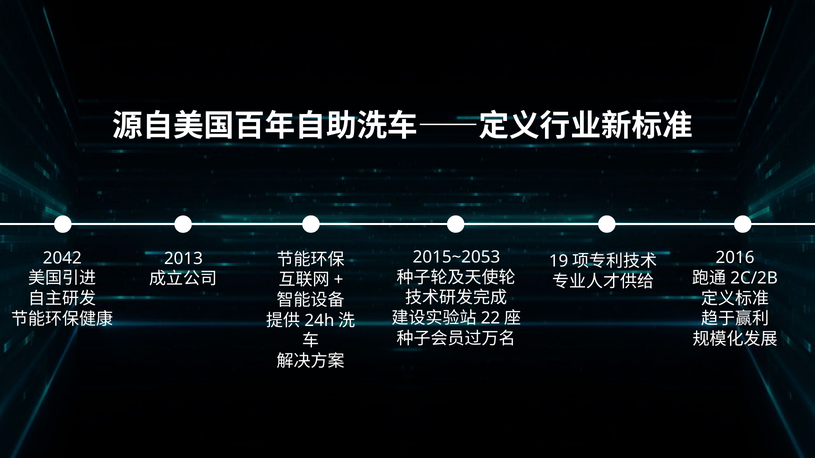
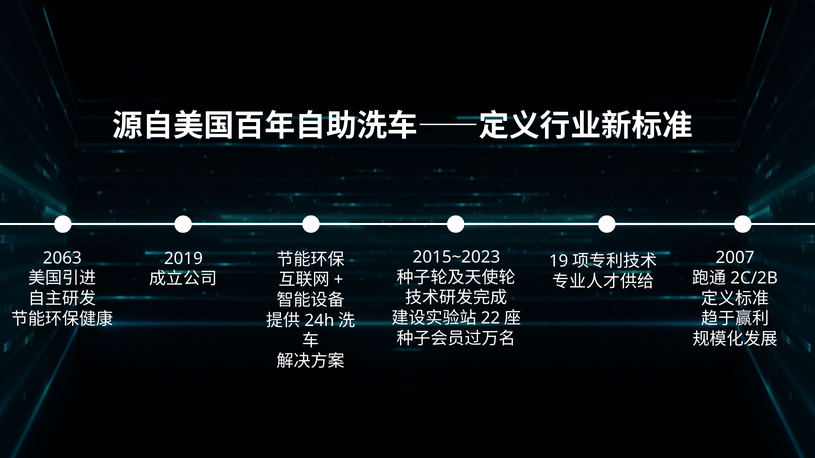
2015~2053: 2015~2053 -> 2015~2023
2016: 2016 -> 2007
2042: 2042 -> 2063
2013: 2013 -> 2019
